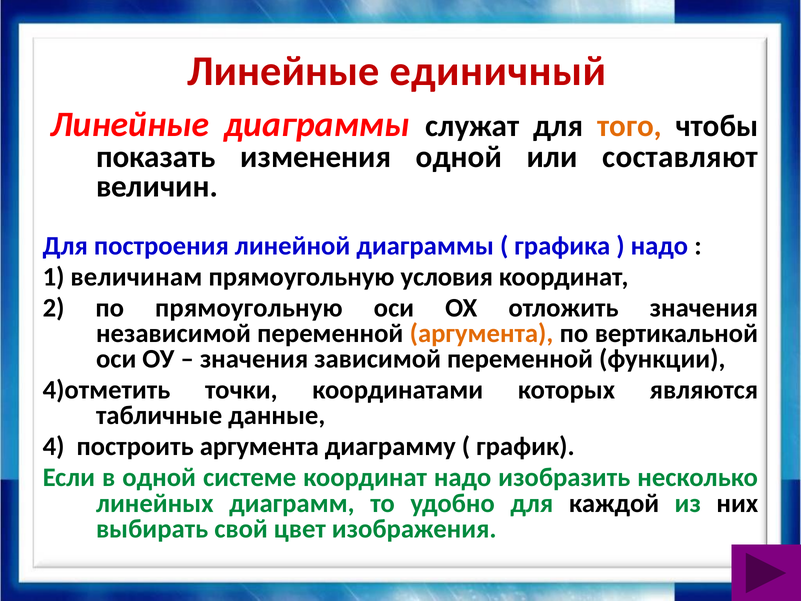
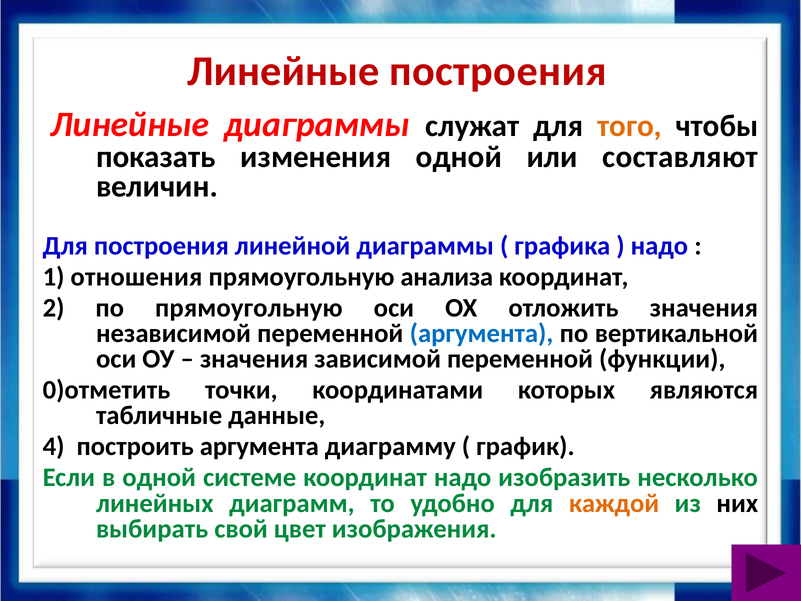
Линейные единичный: единичный -> построения
величинам: величинам -> отношения
условия: условия -> анализа
аргумента at (481, 333) colour: orange -> blue
4)отметить: 4)отметить -> 0)отметить
каждой colour: black -> orange
